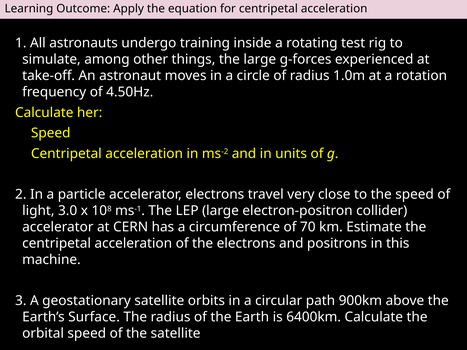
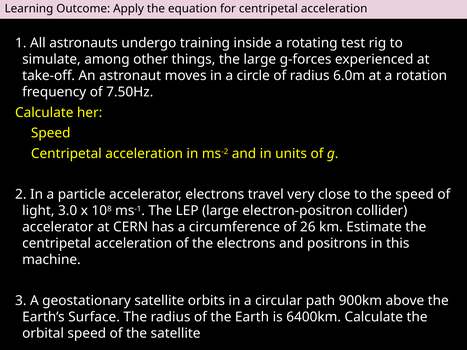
1.0m: 1.0m -> 6.0m
4.50Hz: 4.50Hz -> 7.50Hz
70: 70 -> 26
